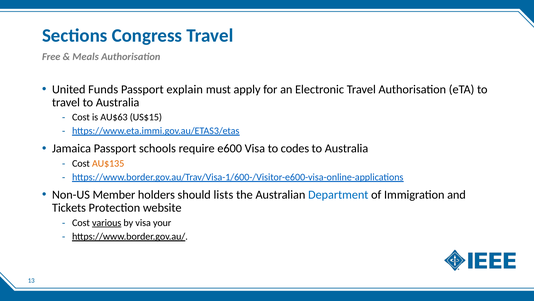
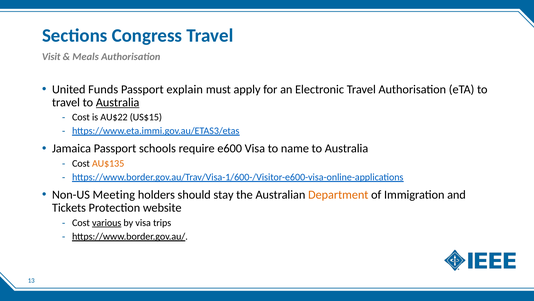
Free: Free -> Visit
Australia at (118, 102) underline: none -> present
AU$63: AU$63 -> AU$22
codes: codes -> name
Member: Member -> Meeting
lists: lists -> stay
Department colour: blue -> orange
your: your -> trips
